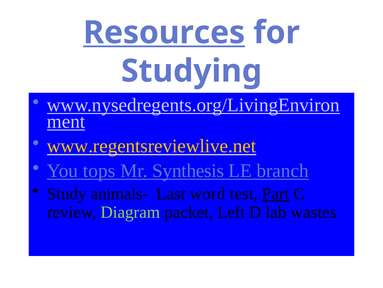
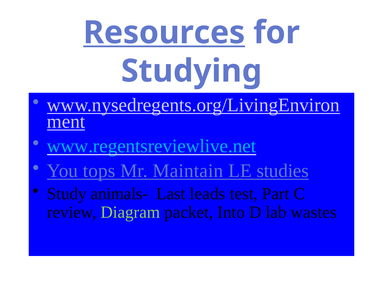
www.regentsreviewlive.net colour: yellow -> light blue
Synthesis: Synthesis -> Maintain
branch: branch -> studies
word: word -> leads
Part underline: present -> none
Left: Left -> Into
